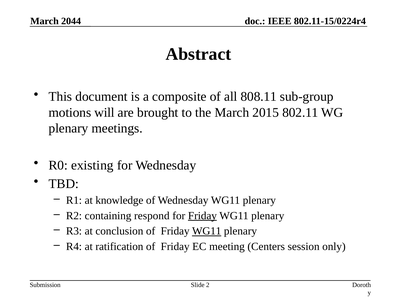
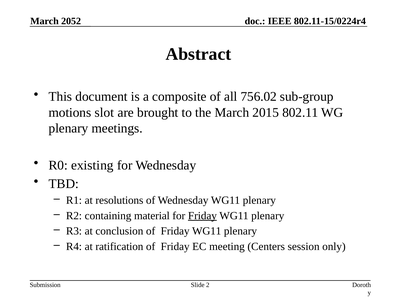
2044: 2044 -> 2052
808.11: 808.11 -> 756.02
will: will -> slot
knowledge: knowledge -> resolutions
respond: respond -> material
WG11 at (207, 232) underline: present -> none
